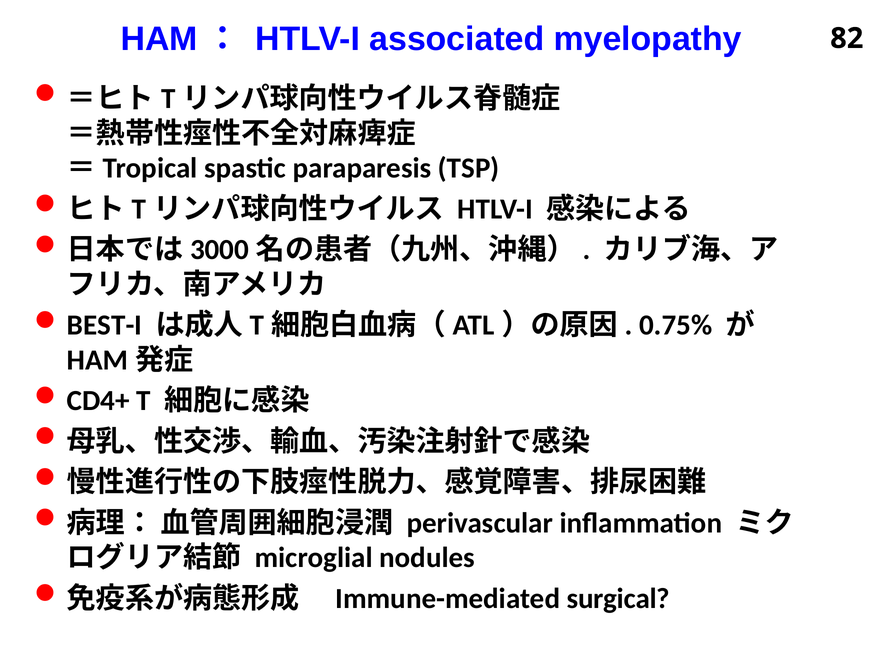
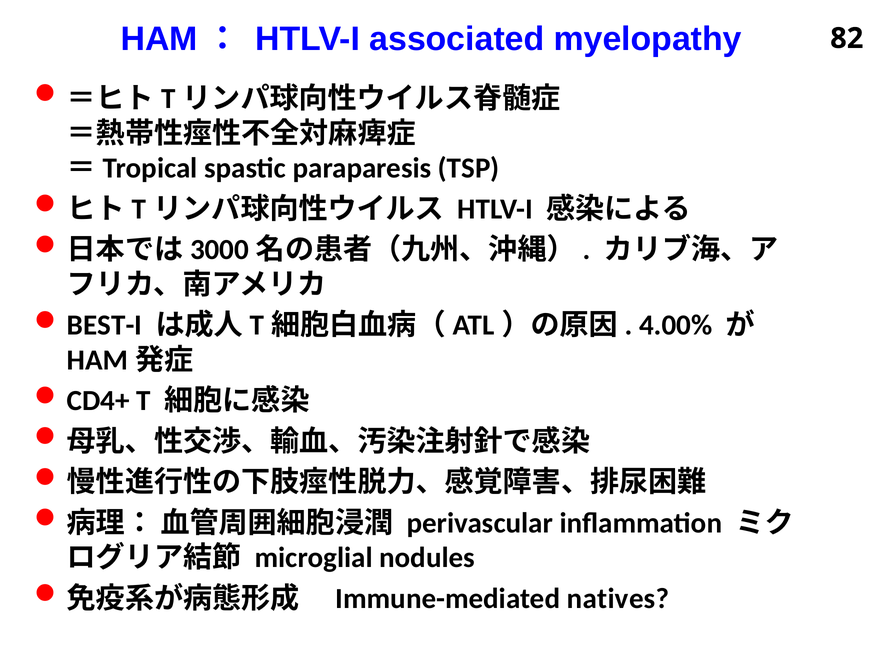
0.75%: 0.75% -> 4.00%
surgical: surgical -> natives
